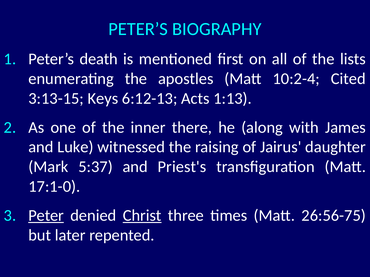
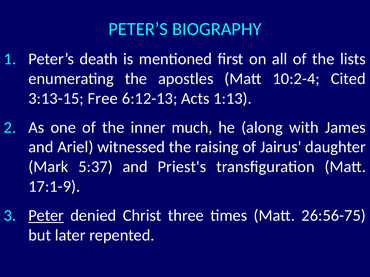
Keys: Keys -> Free
there: there -> much
Luke: Luke -> Ariel
17:1-0: 17:1-0 -> 17:1-9
Christ underline: present -> none
